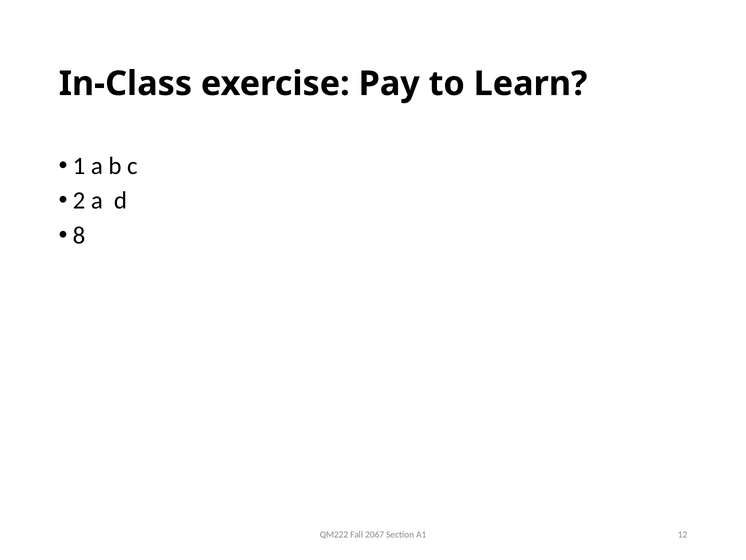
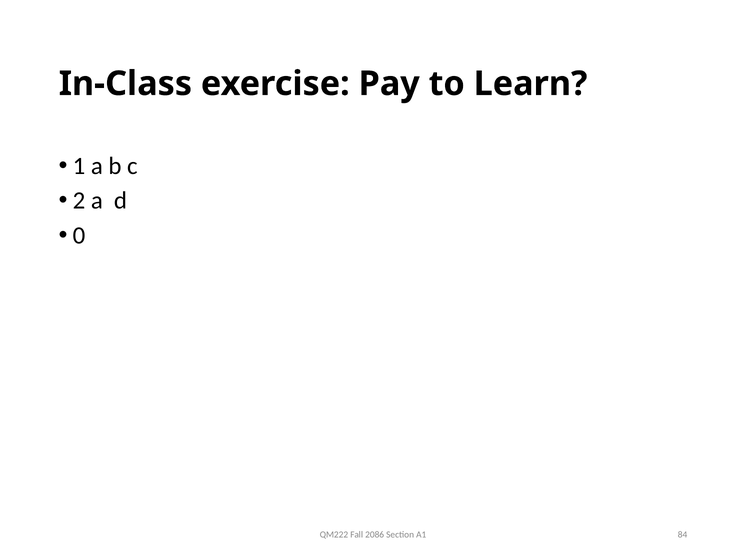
8: 8 -> 0
2067: 2067 -> 2086
12: 12 -> 84
